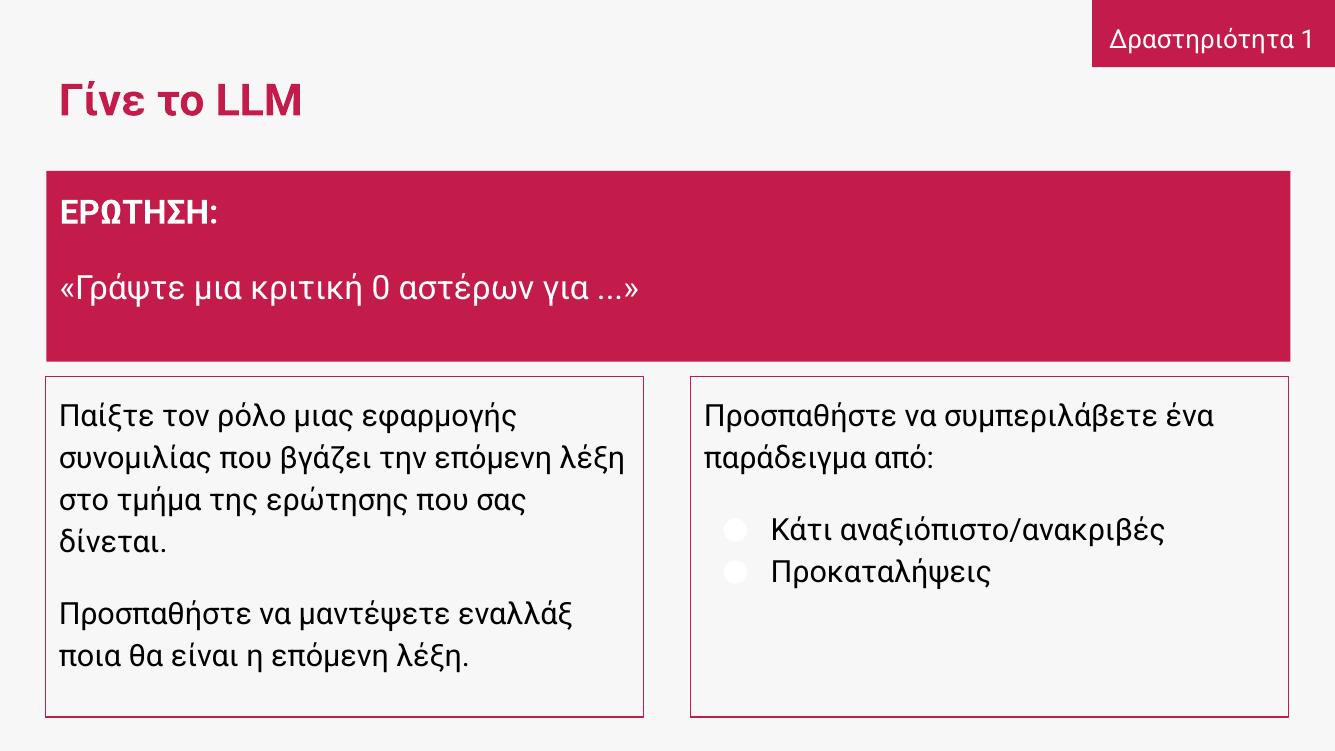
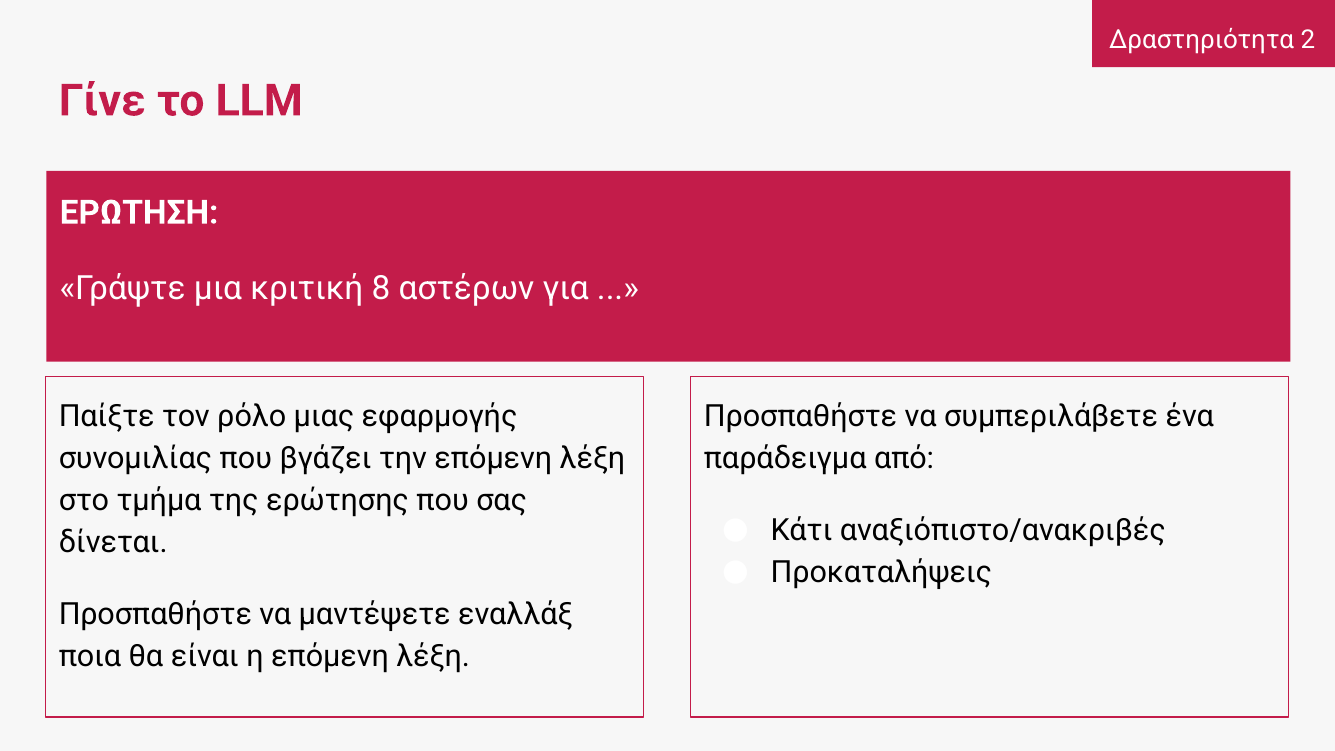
1: 1 -> 2
0: 0 -> 8
